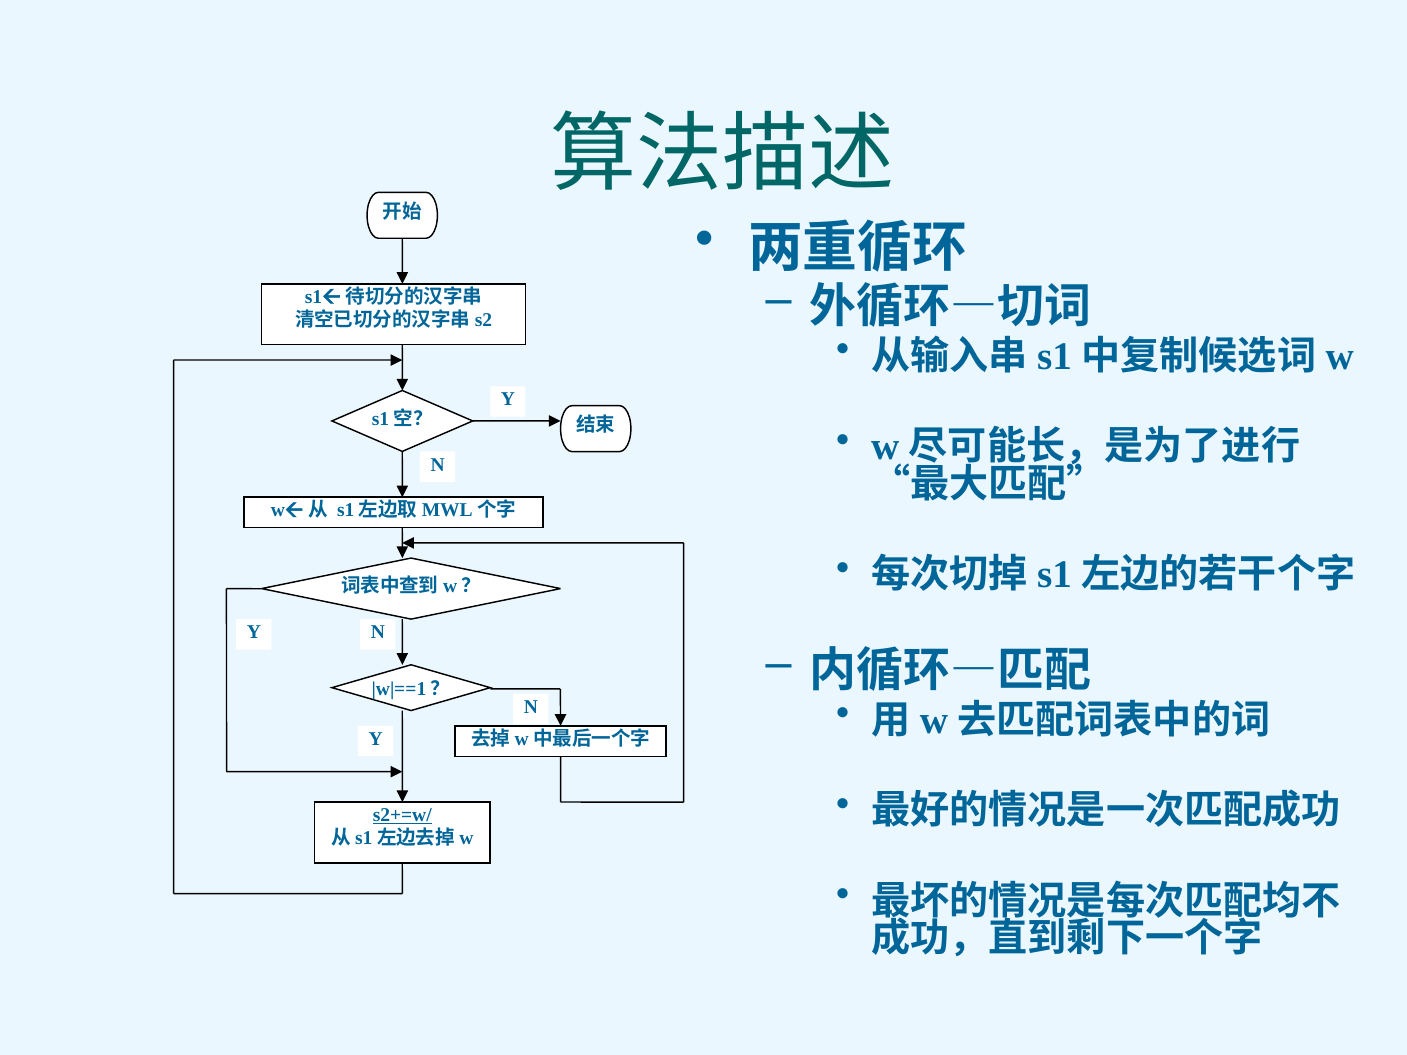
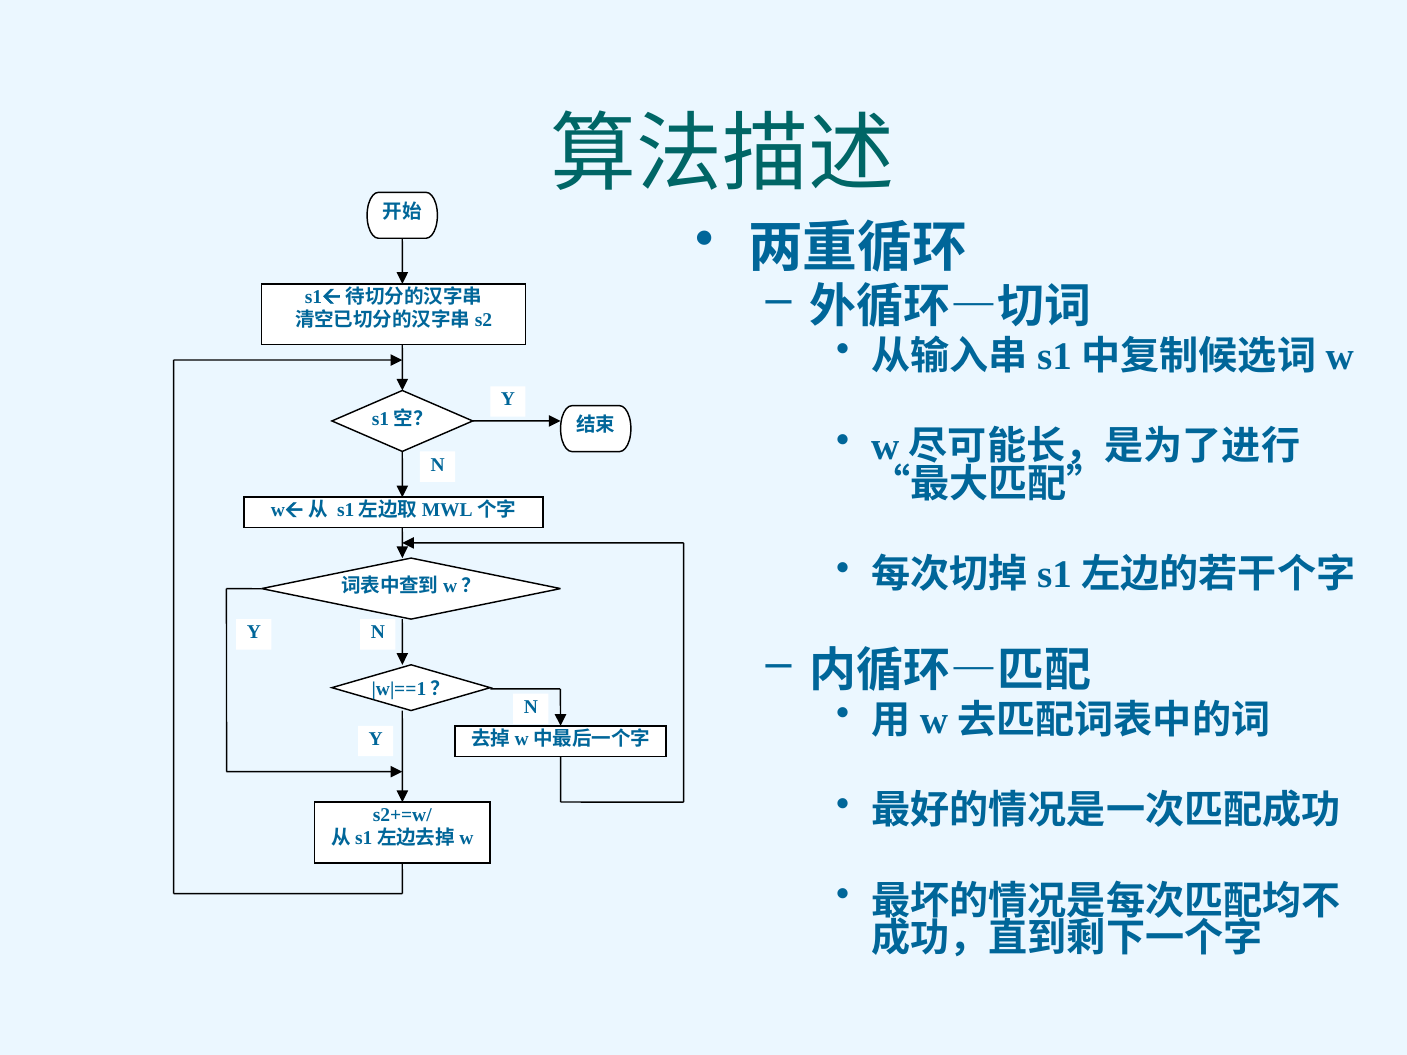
s2+=w/ underline: present -> none
